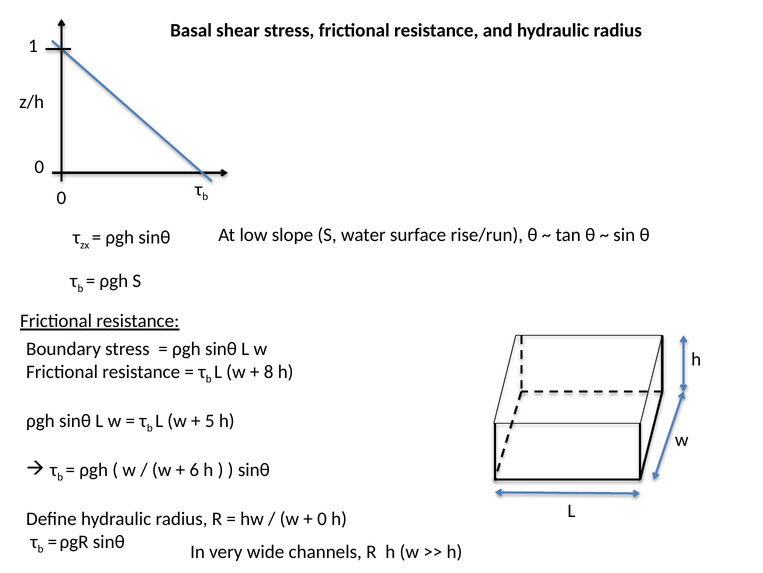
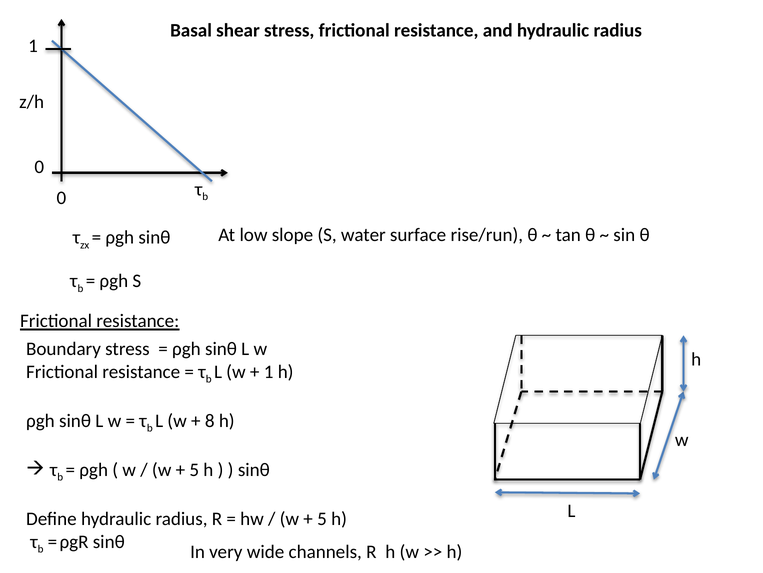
8 at (269, 371): 8 -> 1
5: 5 -> 8
6 at (194, 469): 6 -> 5
0 at (322, 518): 0 -> 5
